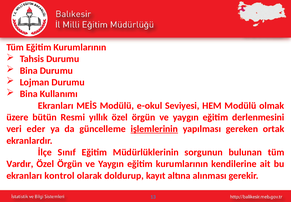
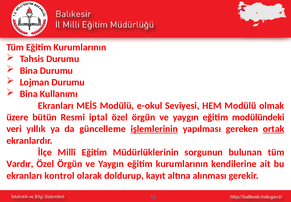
yıllık: yıllık -> iptal
derlenmesini: derlenmesini -> modülündeki
eder: eder -> yıllık
ortak underline: none -> present
Sınıf: Sınıf -> Millî
